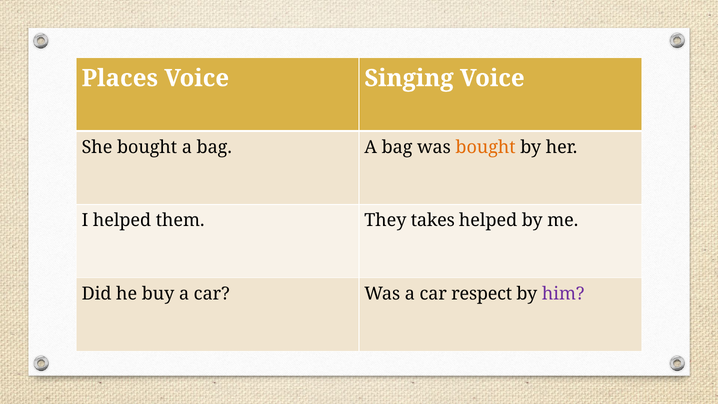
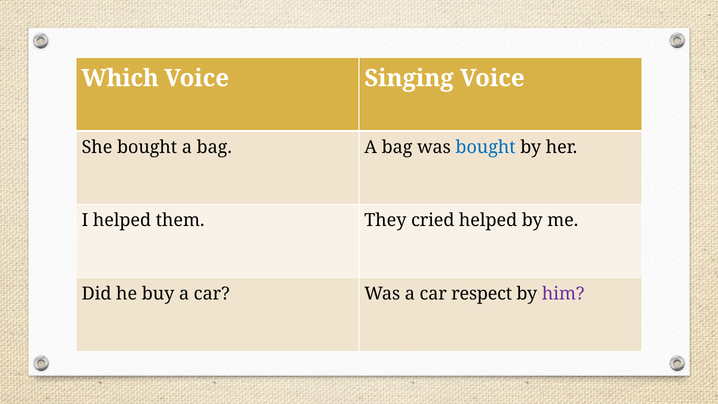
Places: Places -> Which
bought at (486, 147) colour: orange -> blue
takes: takes -> cried
